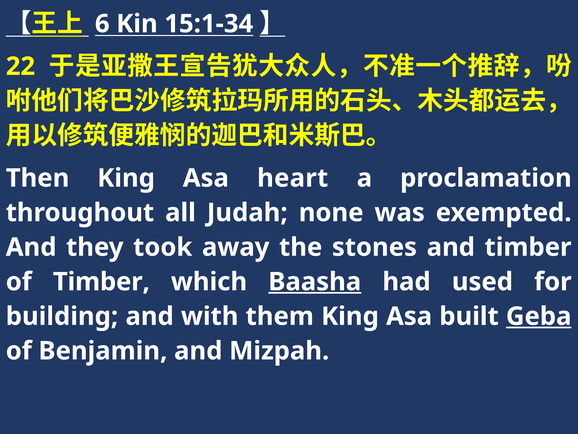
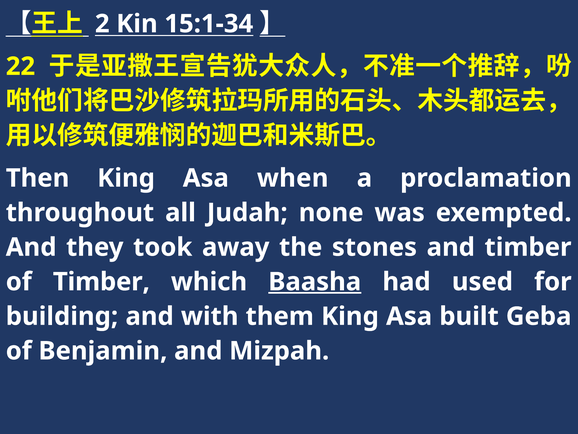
6: 6 -> 2
heart: heart -> when
Geba underline: present -> none
